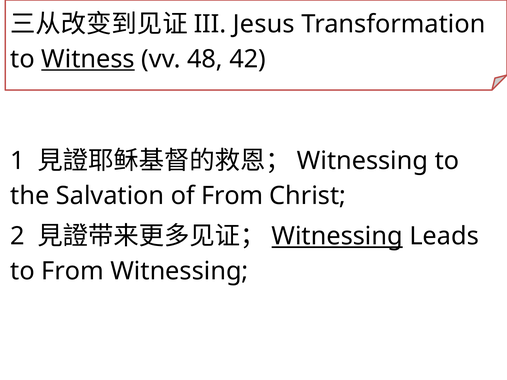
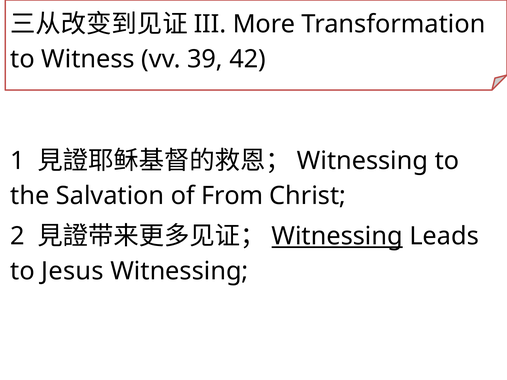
Jesus: Jesus -> More
Witness underline: present -> none
48: 48 -> 39
to From: From -> Jesus
